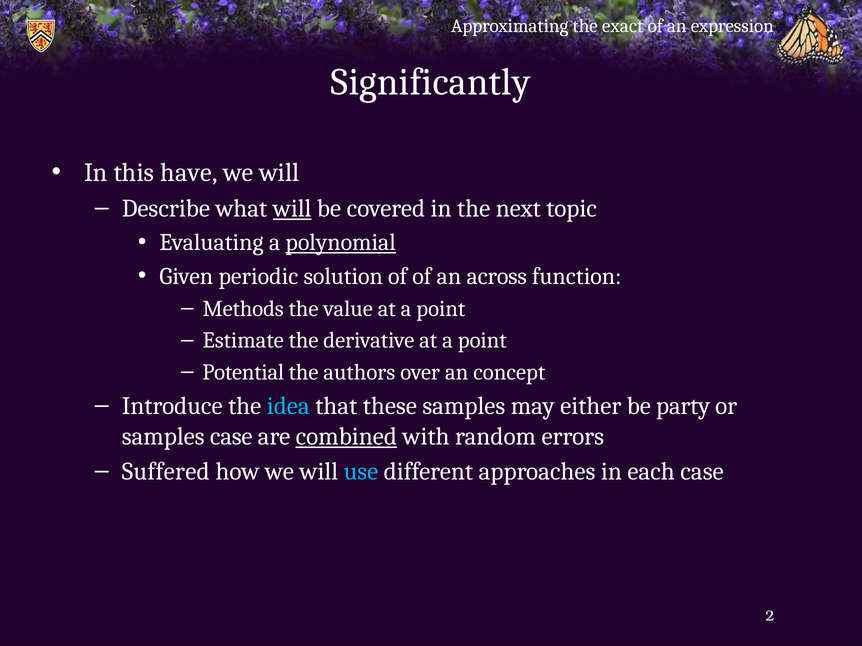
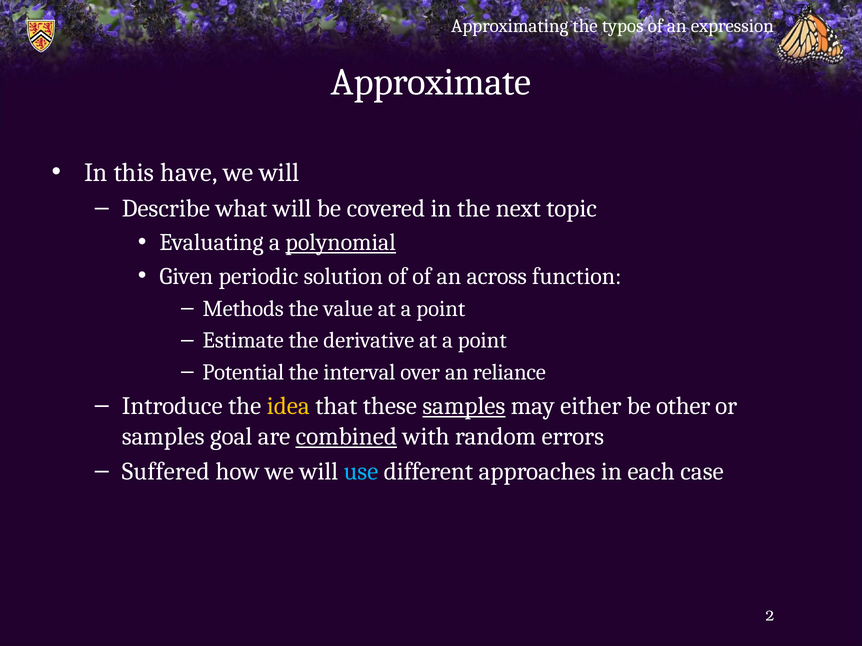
exact: exact -> typos
Significantly: Significantly -> Approximate
will at (292, 209) underline: present -> none
authors: authors -> interval
concept: concept -> reliance
idea colour: light blue -> yellow
samples at (464, 406) underline: none -> present
party: party -> other
samples case: case -> goal
